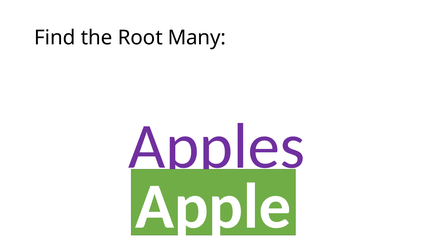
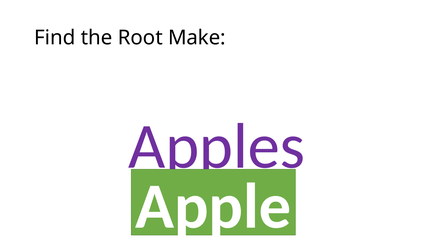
Many: Many -> Make
